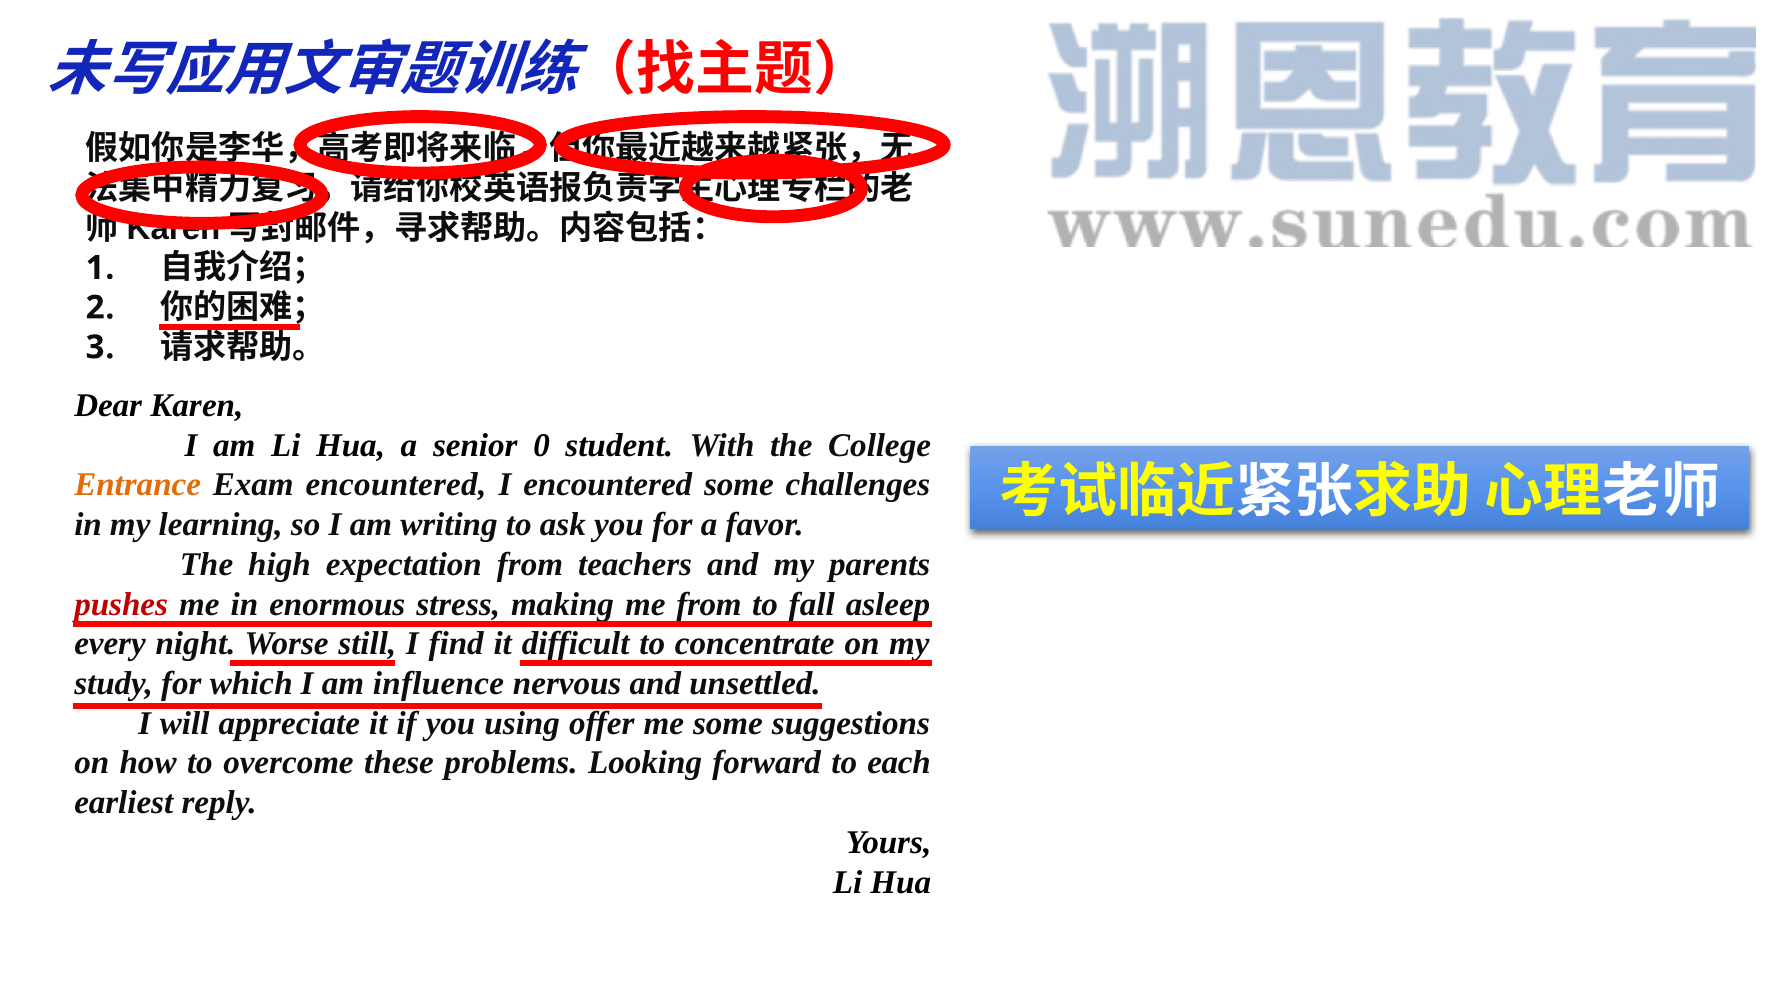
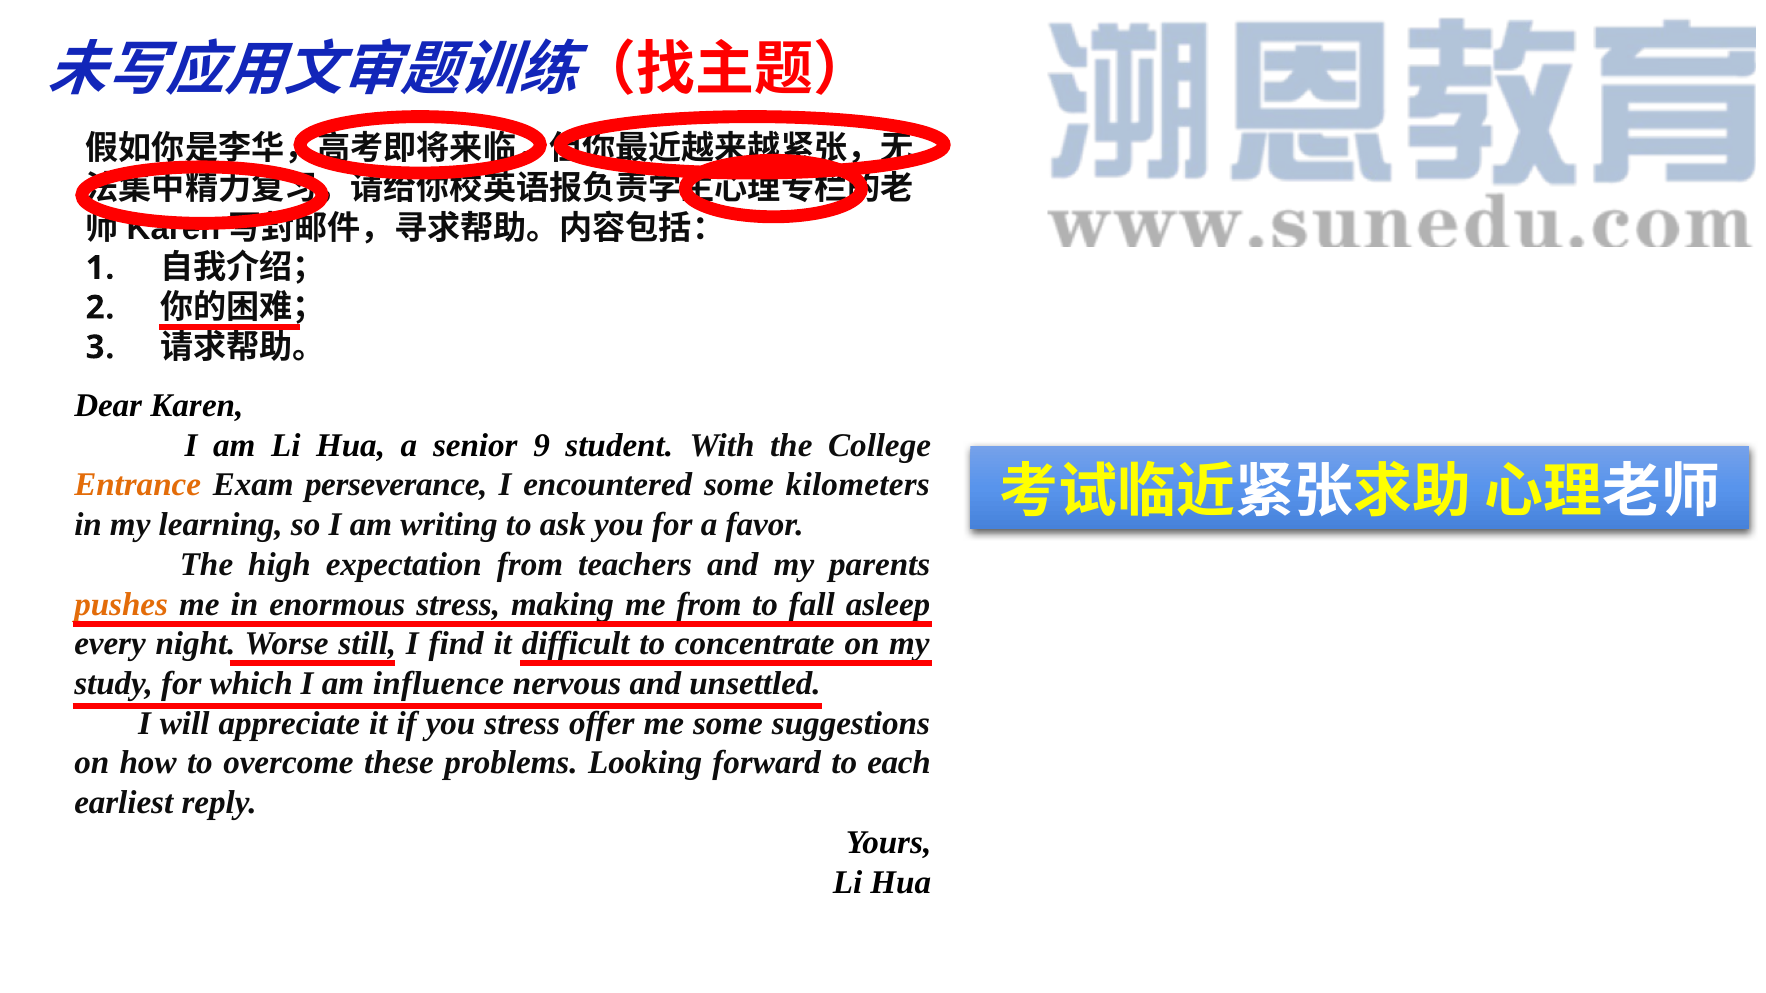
0: 0 -> 9
Exam encountered: encountered -> perseverance
challenges: challenges -> kilometers
pushes colour: red -> orange
you using: using -> stress
